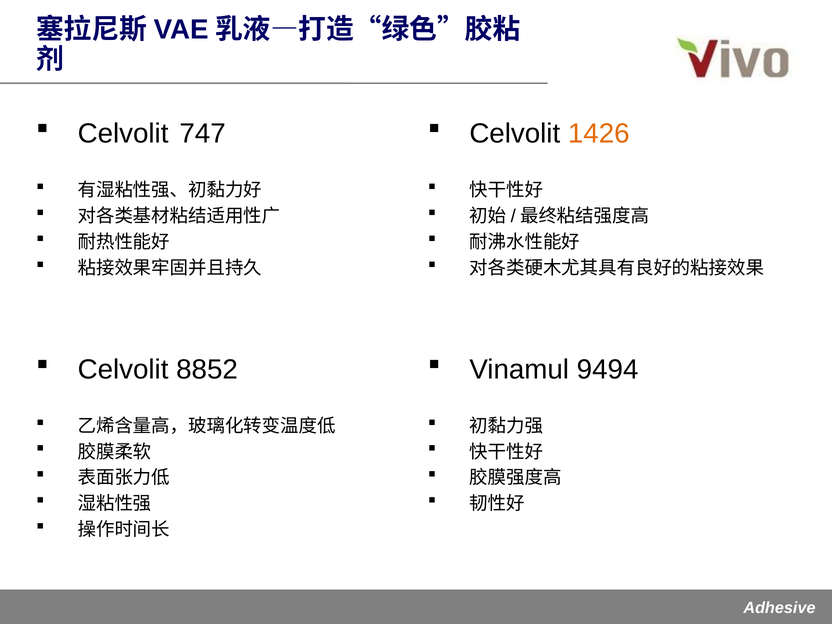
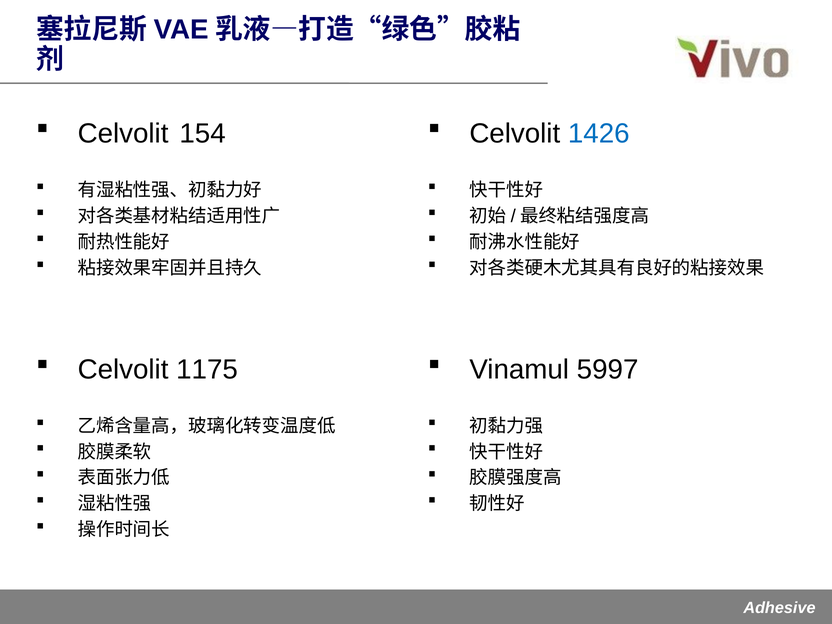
747: 747 -> 154
1426 colour: orange -> blue
8852: 8852 -> 1175
9494: 9494 -> 5997
